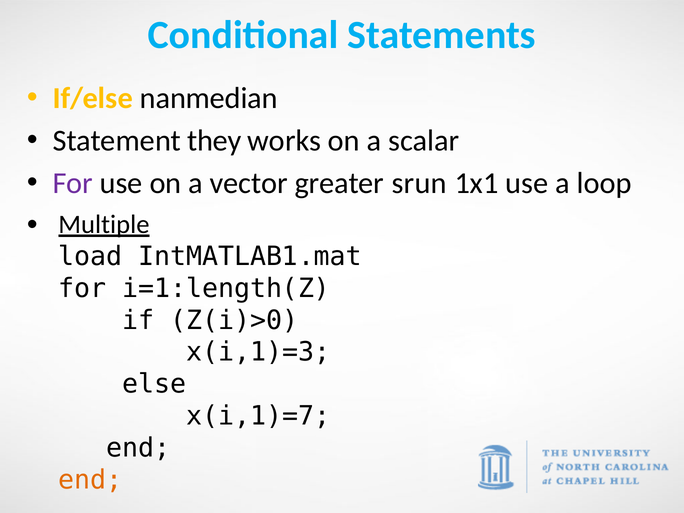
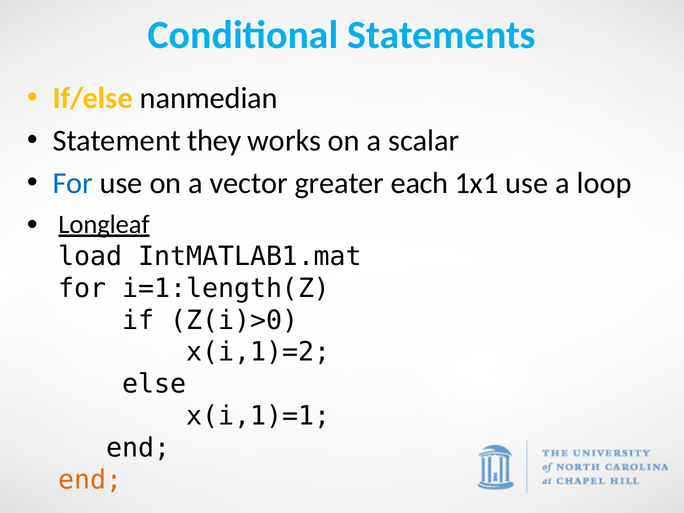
For at (73, 183) colour: purple -> blue
srun: srun -> each
Multiple: Multiple -> Longleaf
x(i,1)=3: x(i,1)=3 -> x(i,1)=2
x(i,1)=7: x(i,1)=7 -> x(i,1)=1
